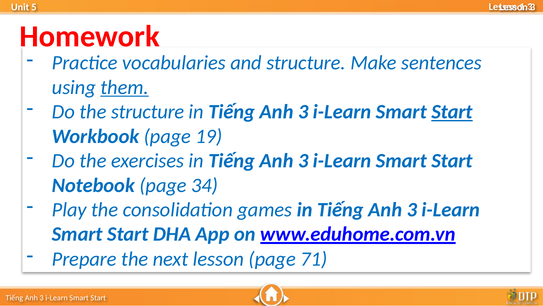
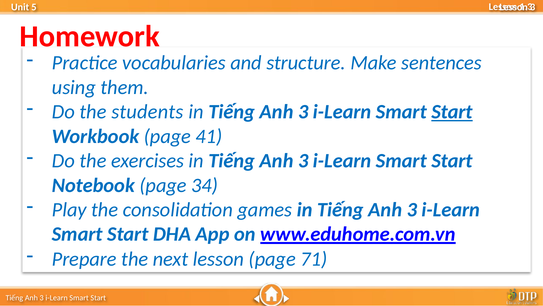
them underline: present -> none
the structure: structure -> students
19: 19 -> 41
